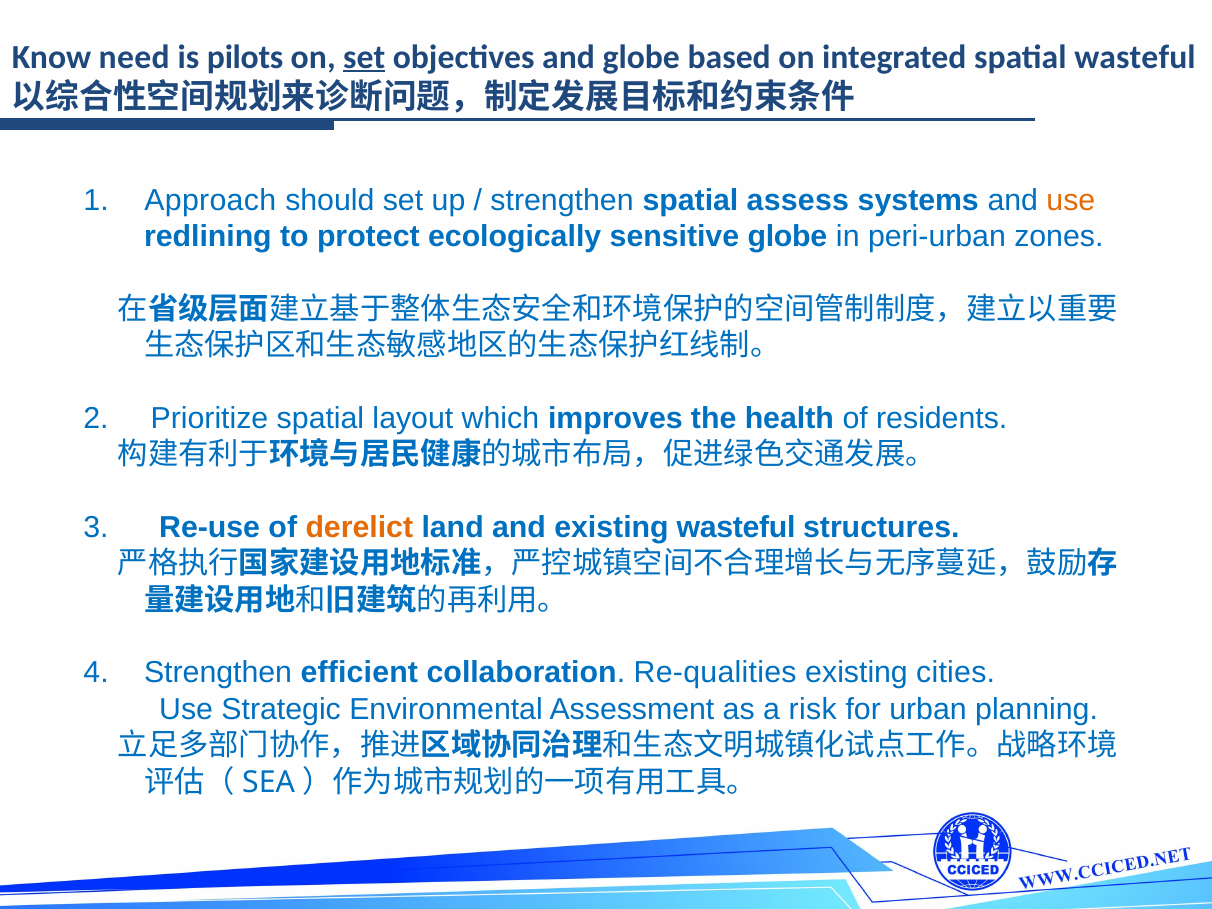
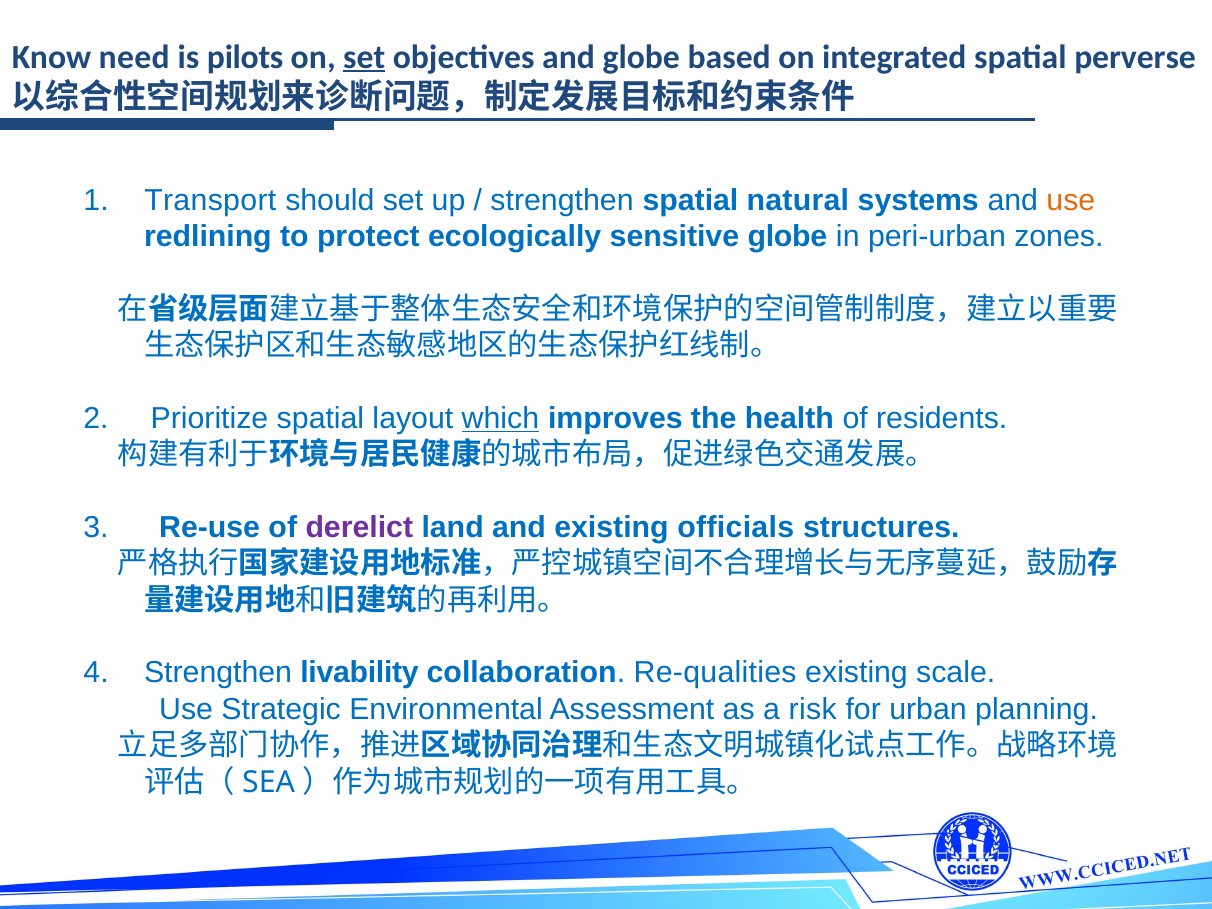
spatial wasteful: wasteful -> perverse
Approach: Approach -> Transport
assess: assess -> natural
which underline: none -> present
derelict colour: orange -> purple
existing wasteful: wasteful -> officials
efficient: efficient -> livability
cities: cities -> scale
